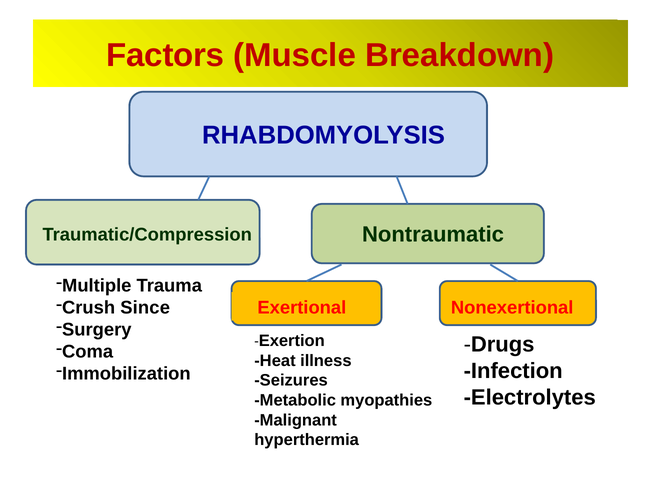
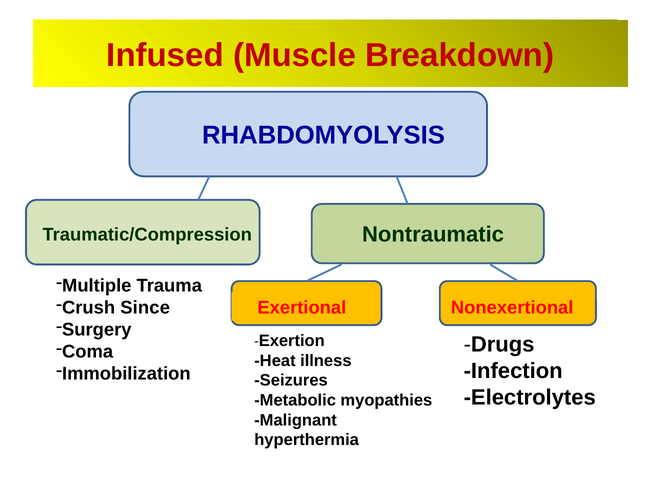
Factors: Factors -> Infused
